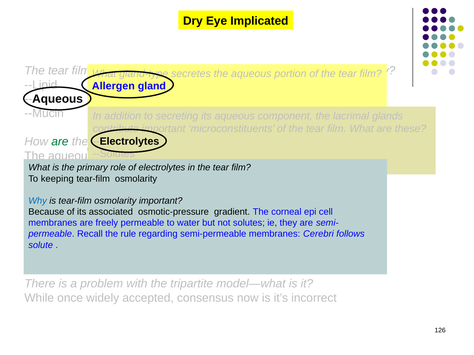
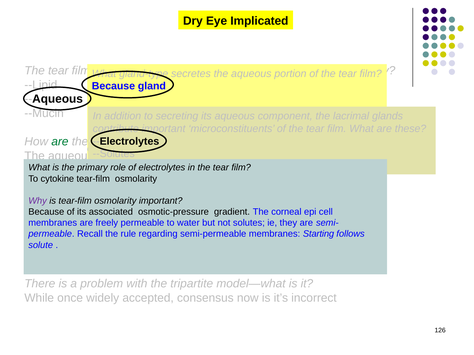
Allergen at (113, 86): Allergen -> Because
keeping: keeping -> cytokine
Why colour: blue -> purple
Cerebri: Cerebri -> Starting
